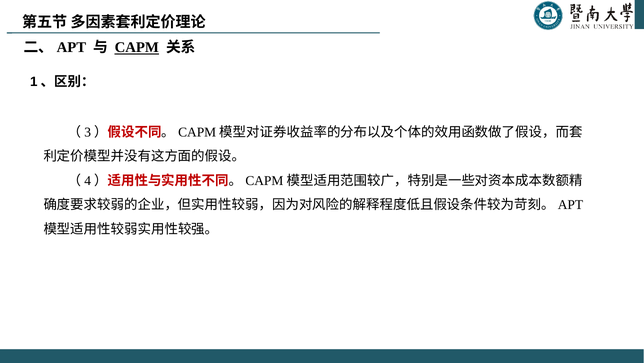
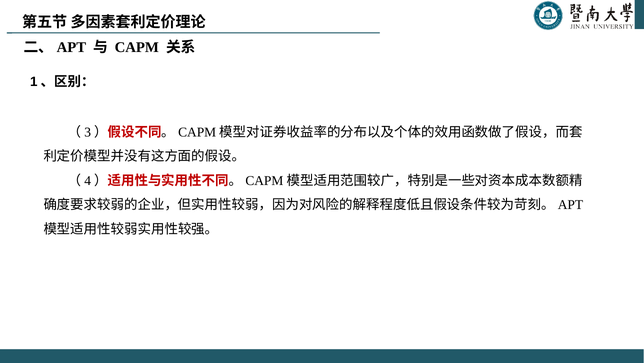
CAPM underline: present -> none
